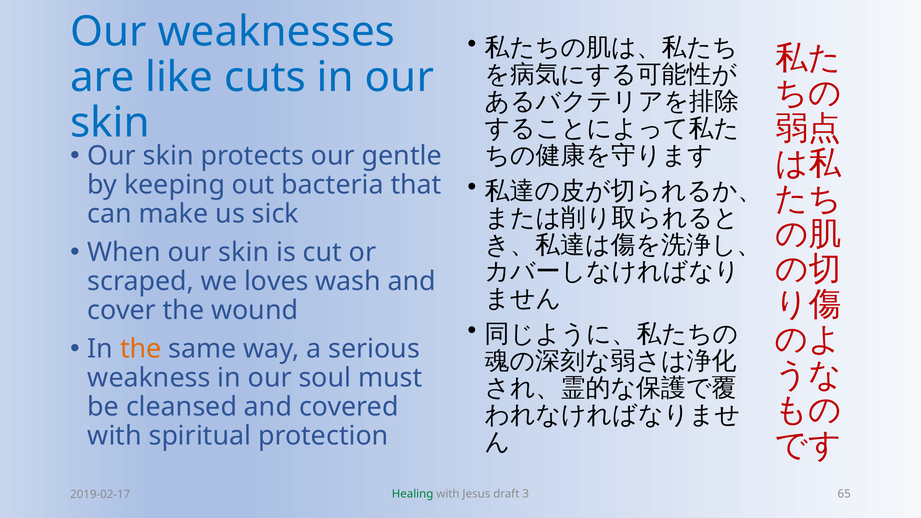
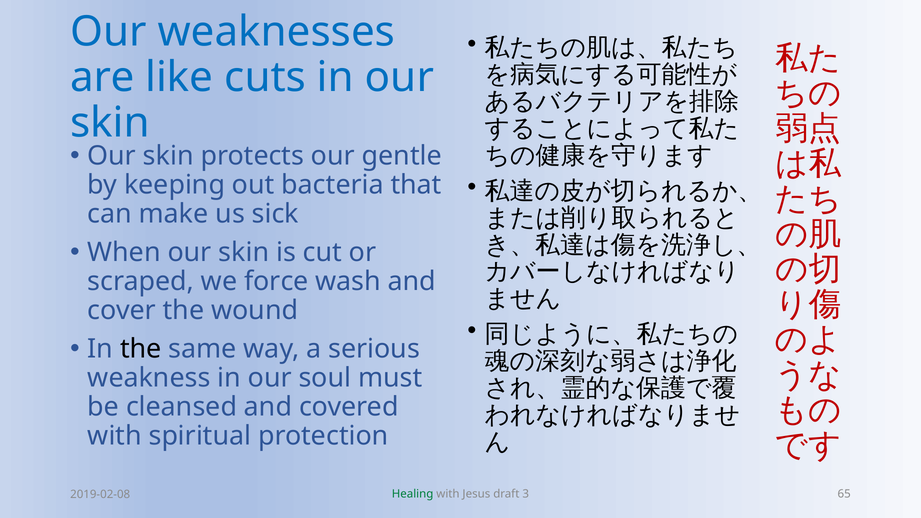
loves: loves -> force
the at (141, 349) colour: orange -> black
2019-02-17: 2019-02-17 -> 2019-02-08
